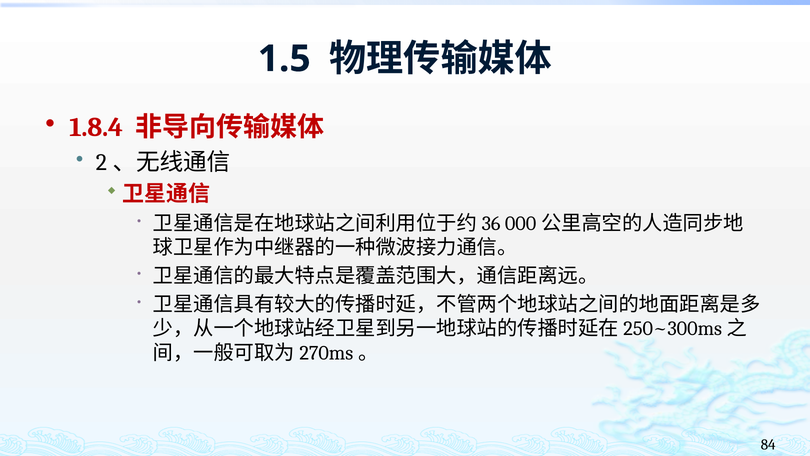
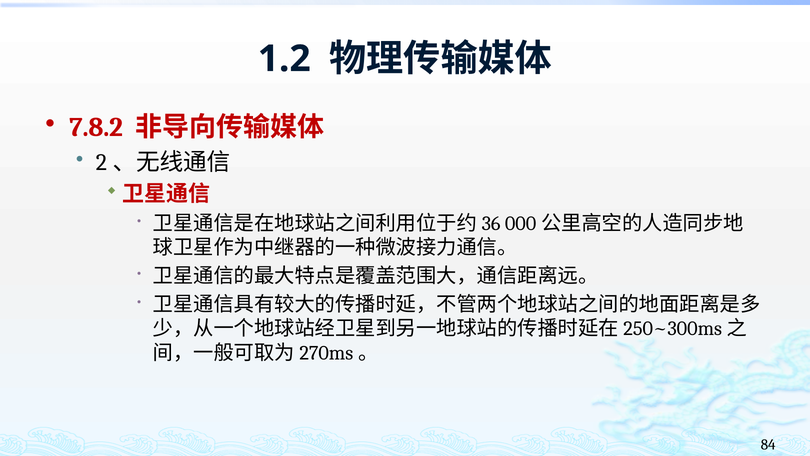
1.5: 1.5 -> 1.2
1.8.4: 1.8.4 -> 7.8.2
